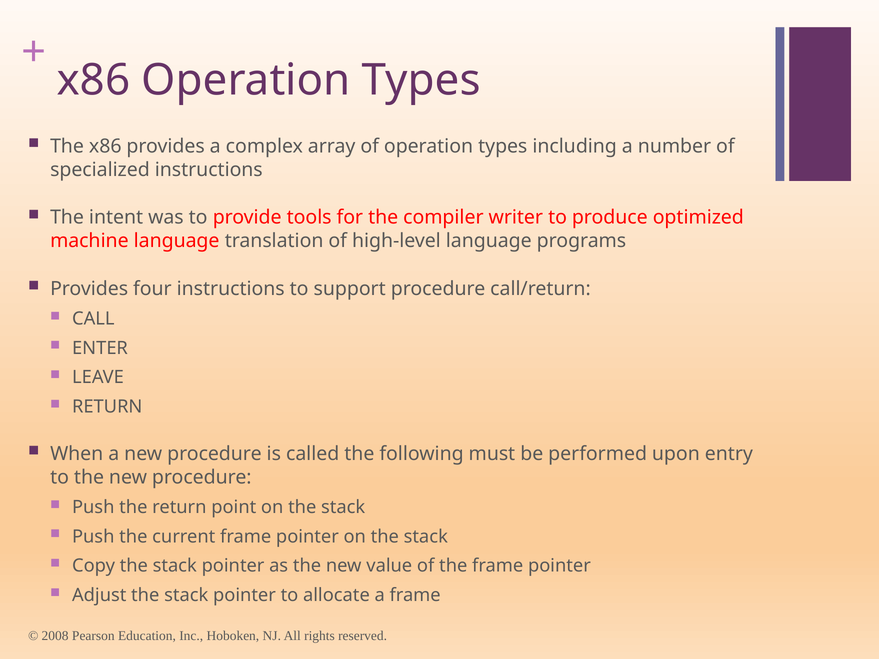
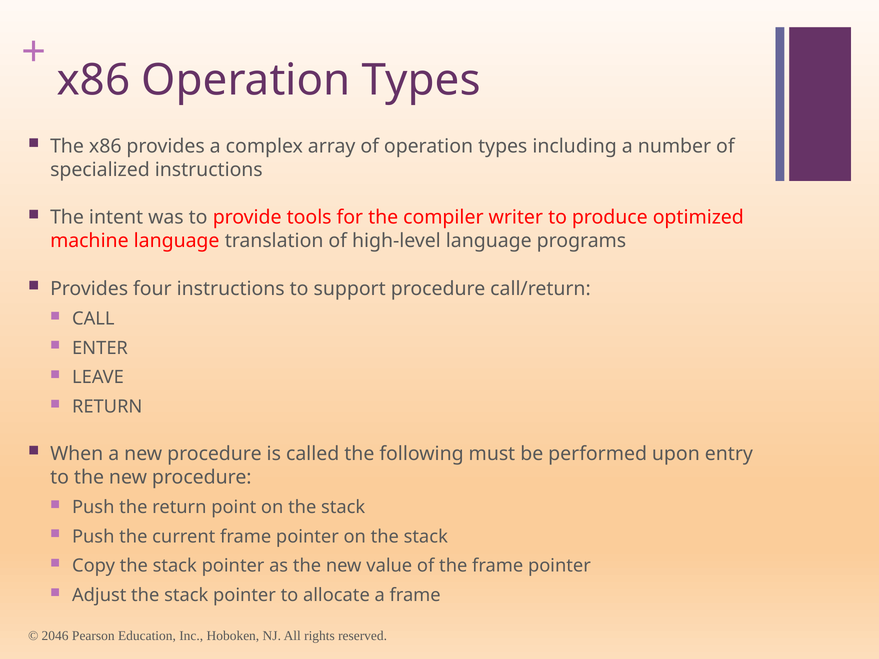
2008: 2008 -> 2046
